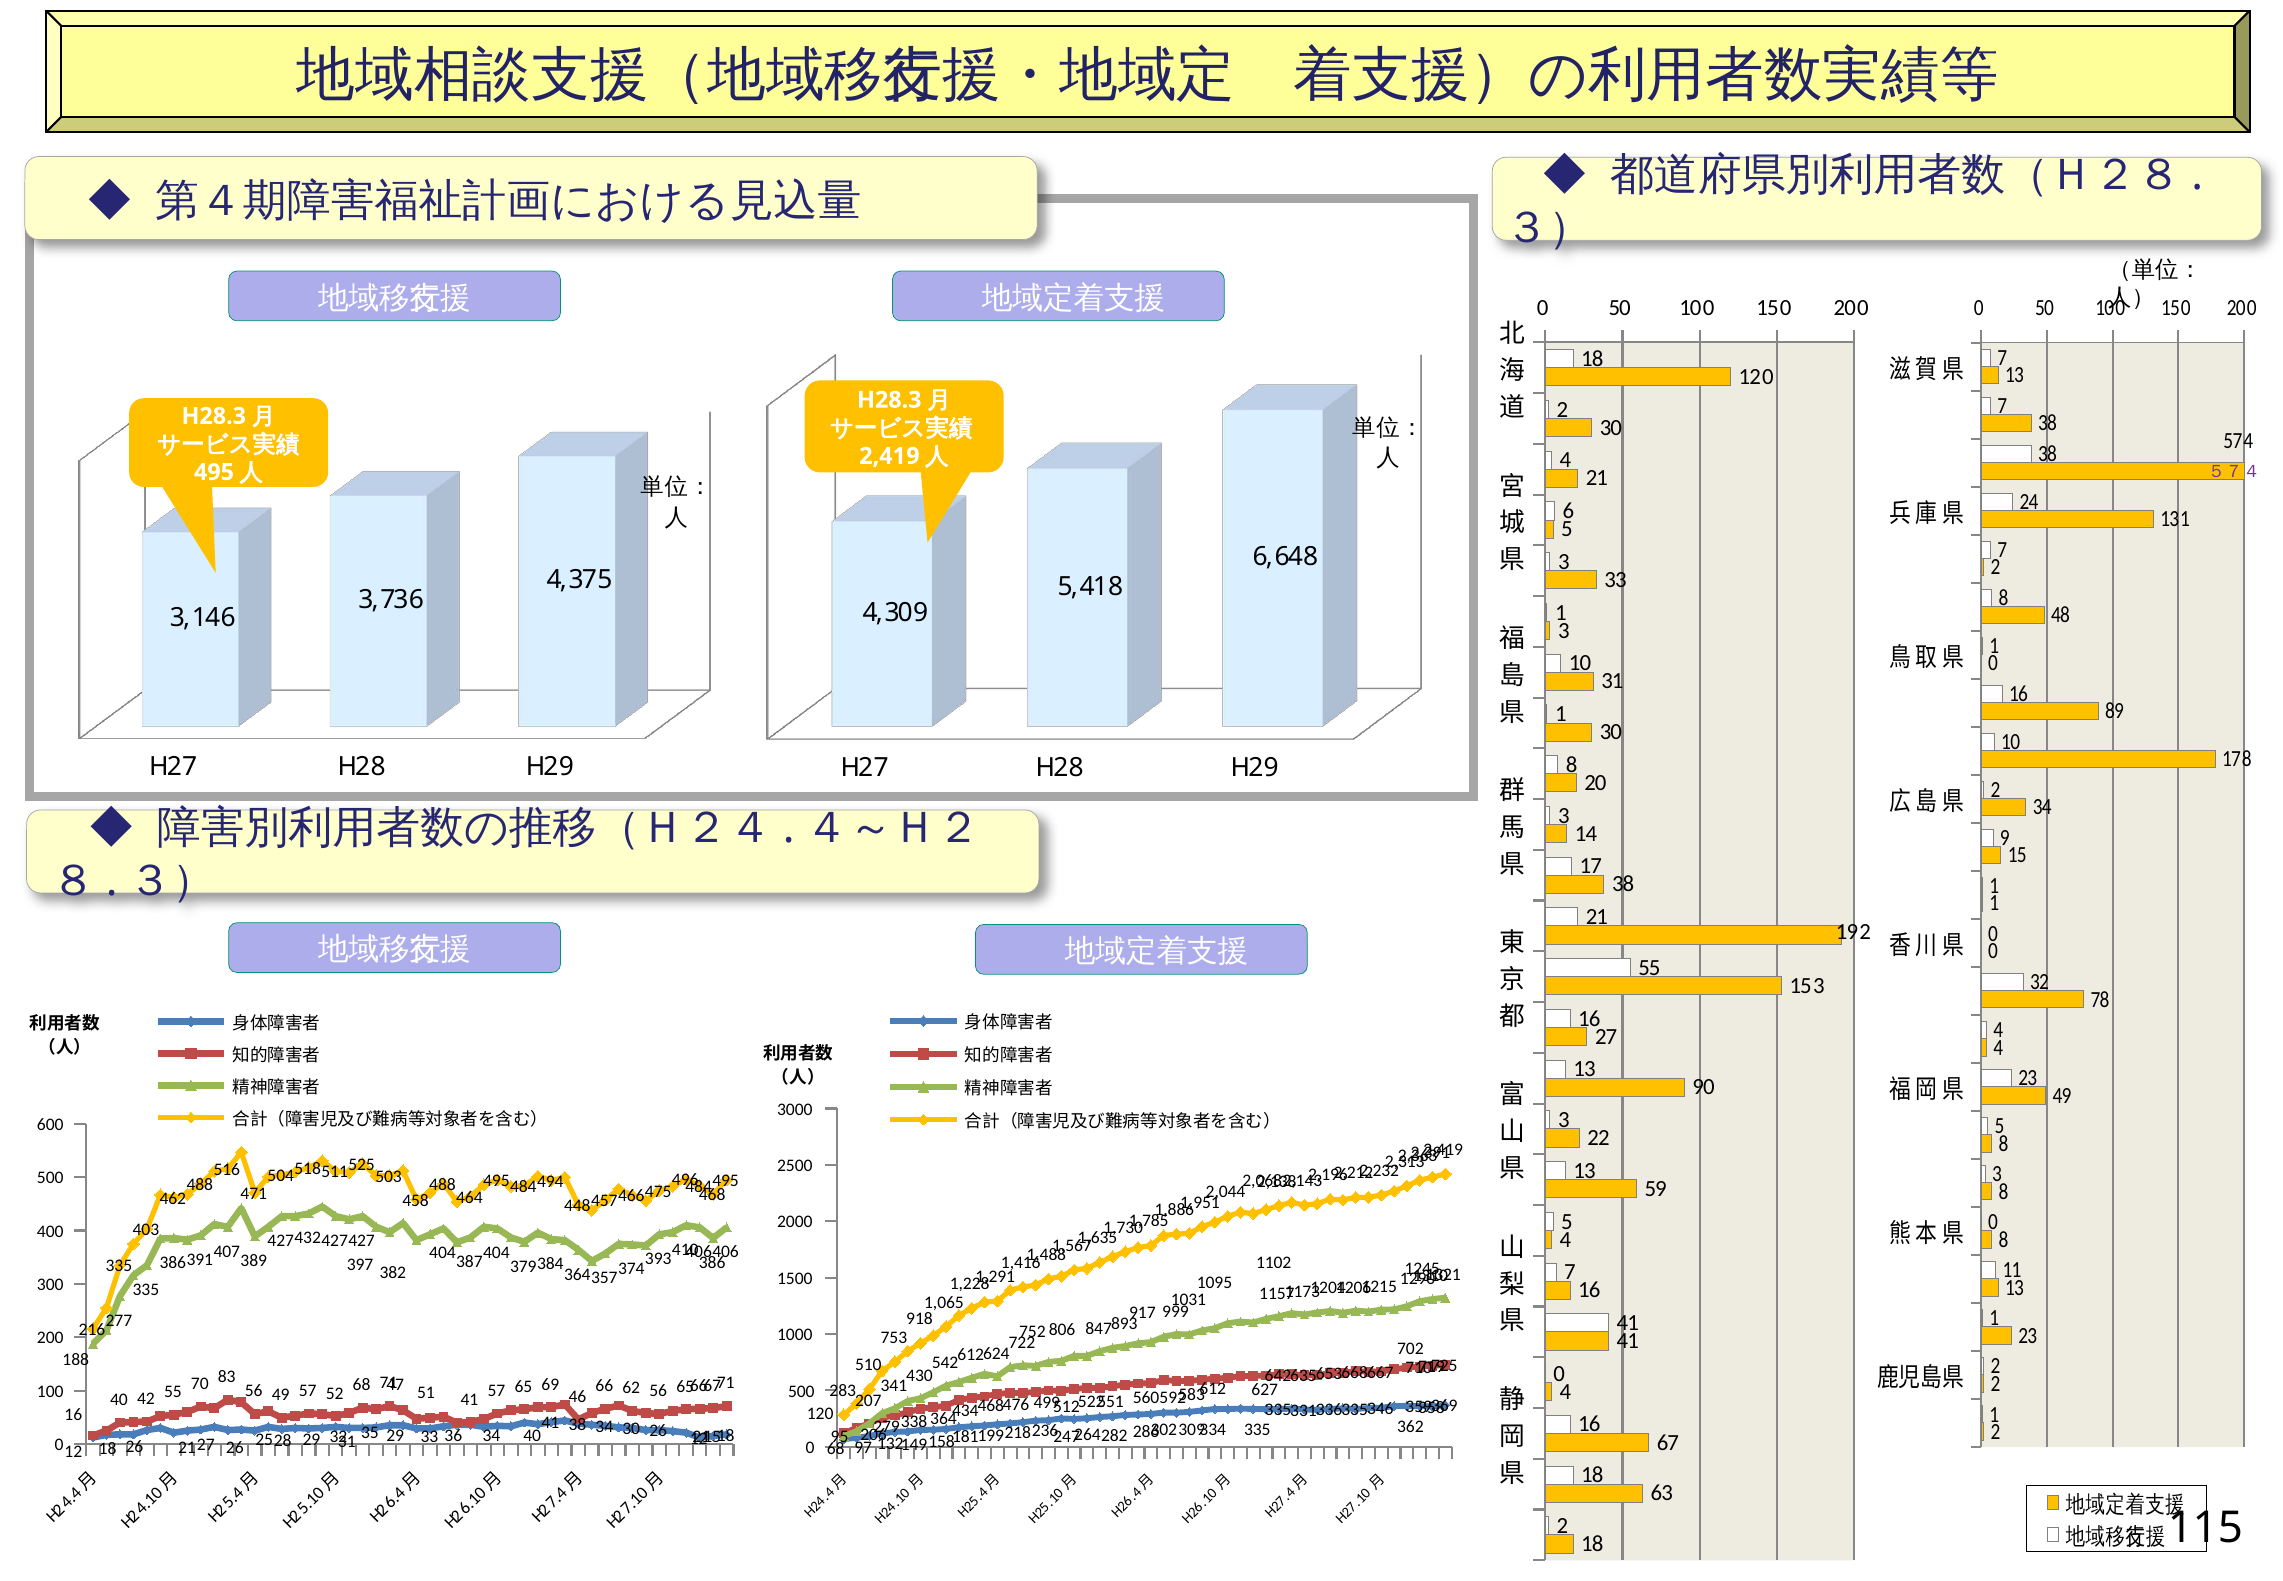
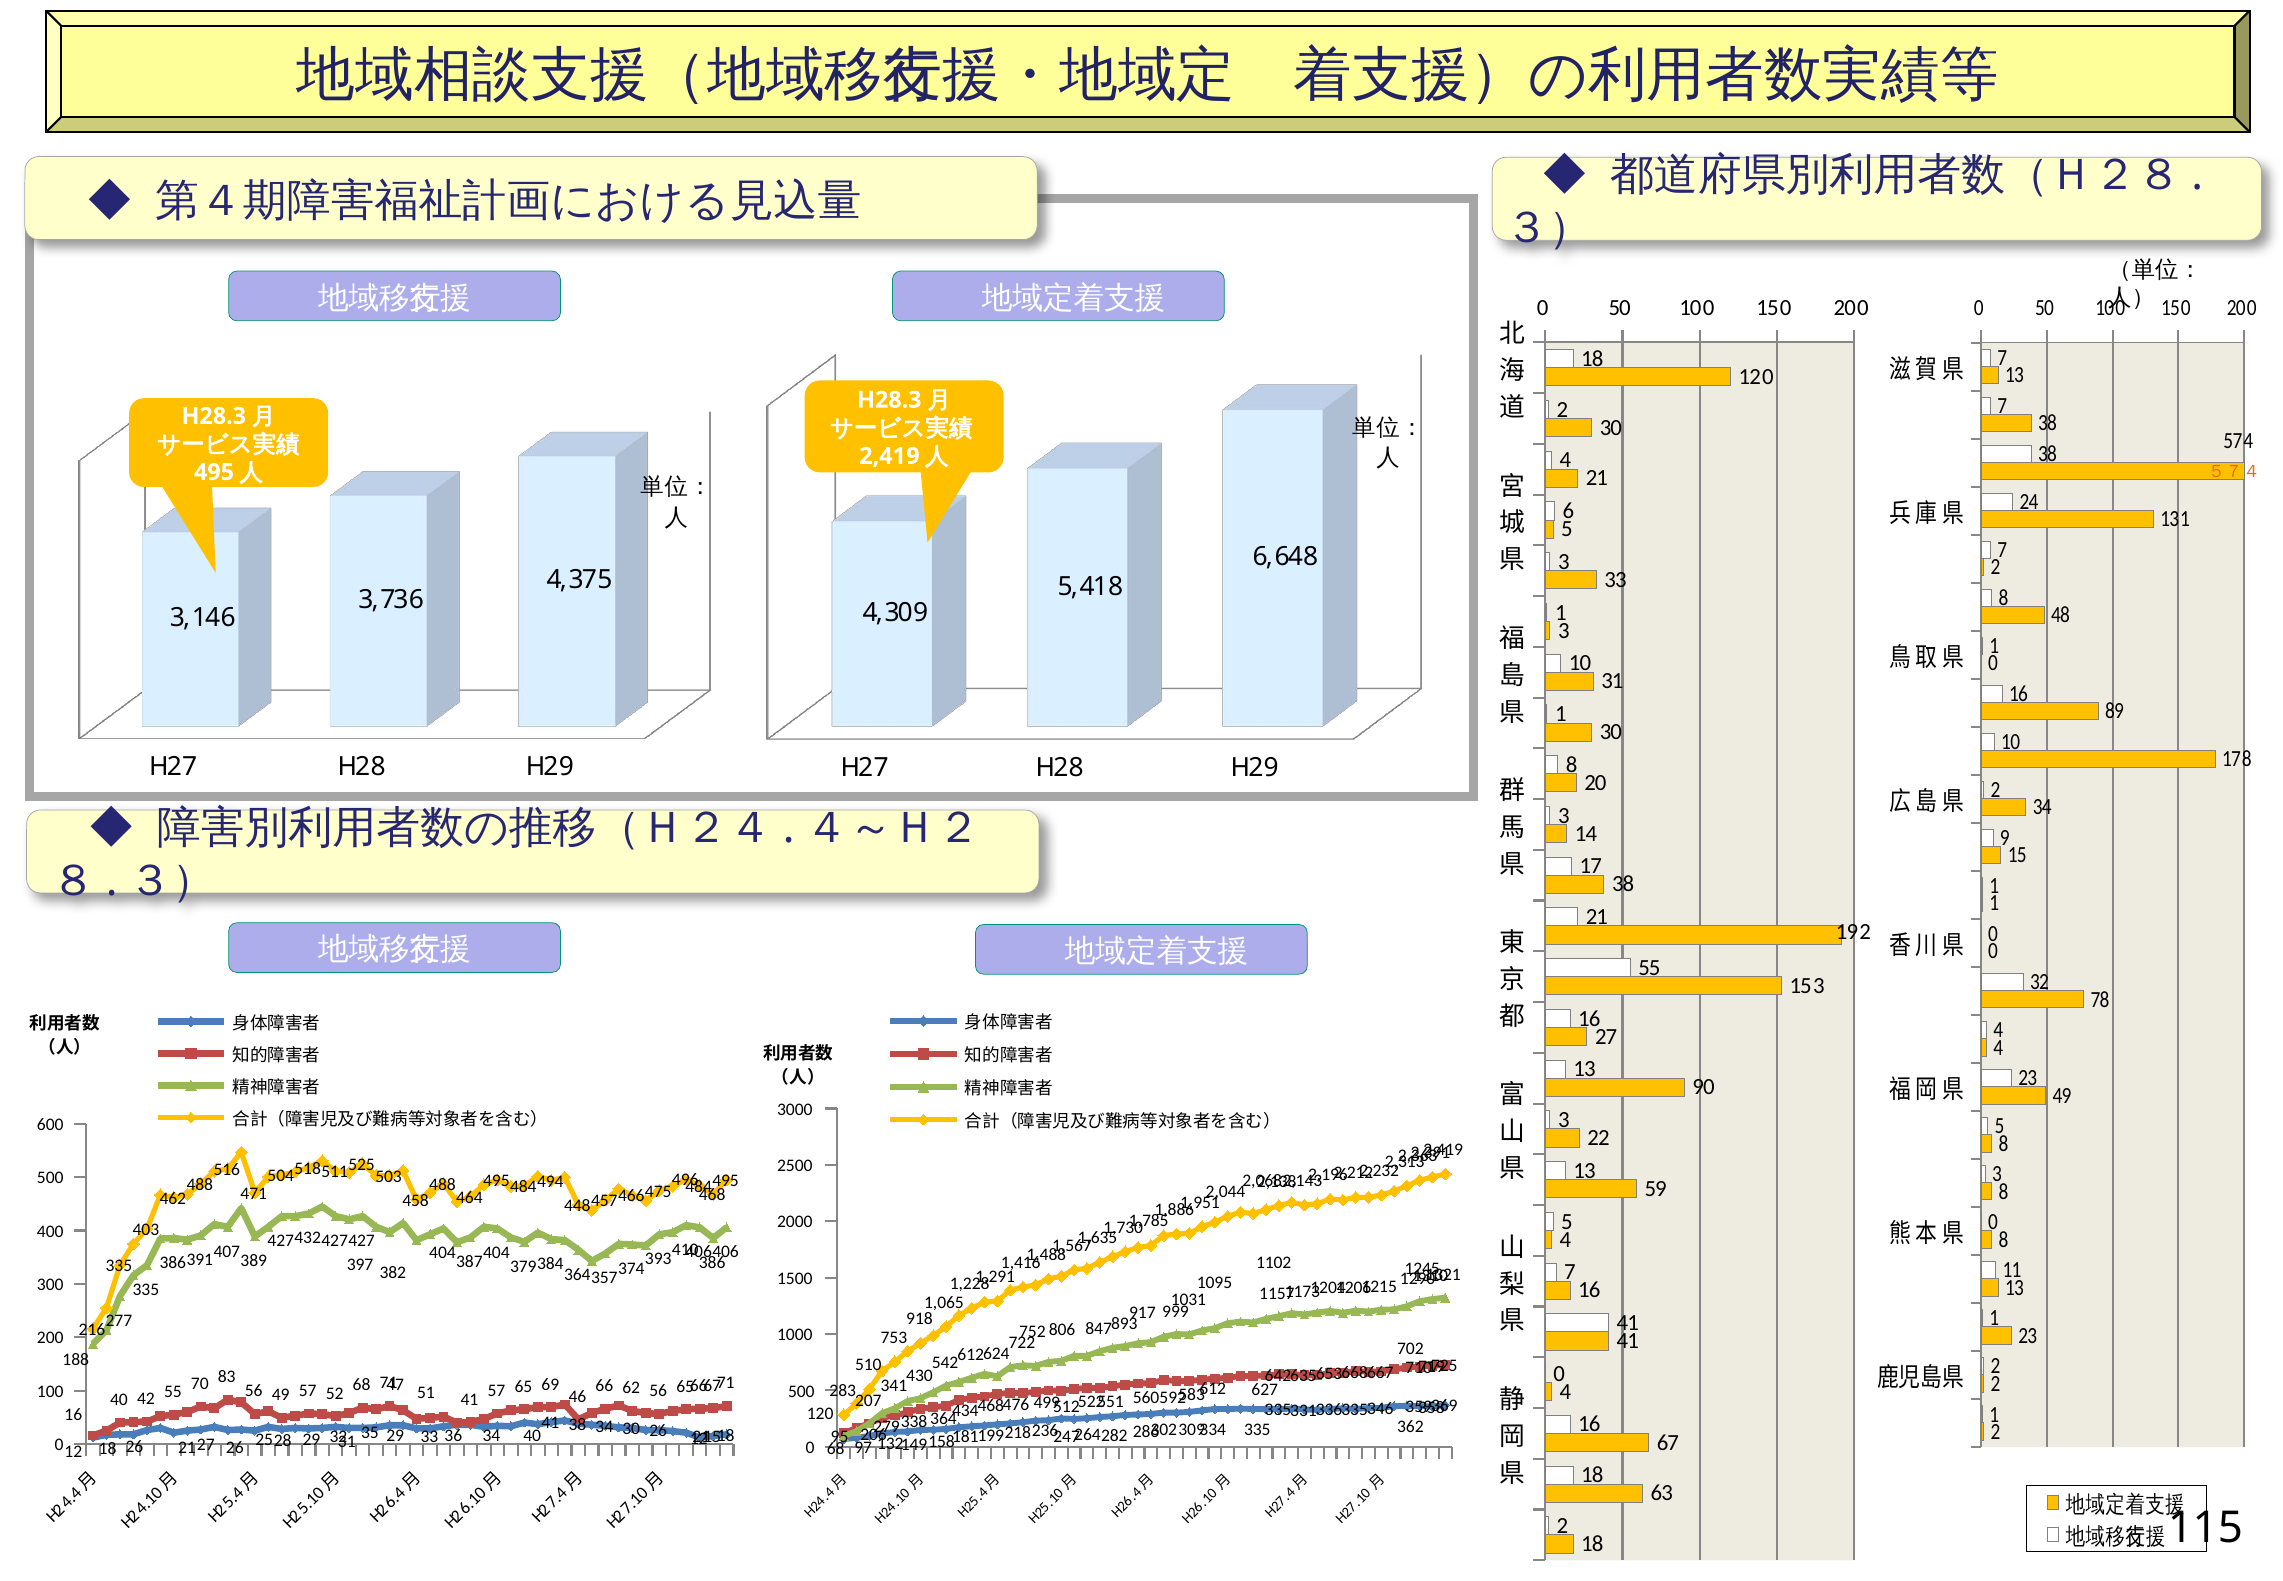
５７４ colour: purple -> orange
